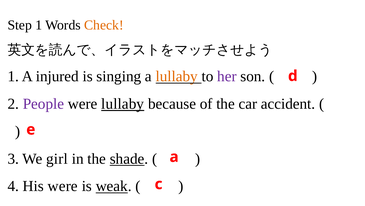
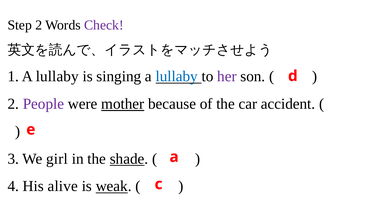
Step 1: 1 -> 2
Check colour: orange -> purple
1 A injured: injured -> lullaby
lullaby at (177, 76) colour: orange -> blue
were lullaby: lullaby -> mother
His were: were -> alive
